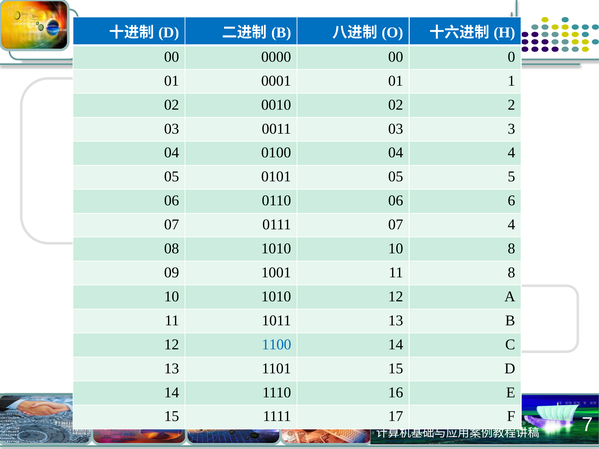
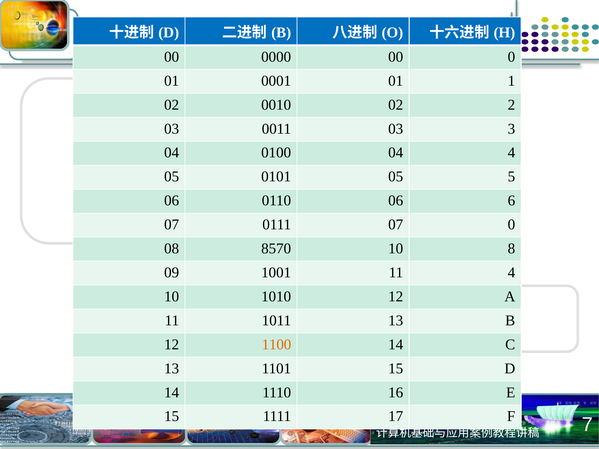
07 4: 4 -> 0
08 1010: 1010 -> 8570
11 8: 8 -> 4
1100 colour: blue -> orange
